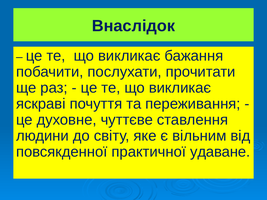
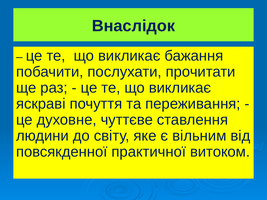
удаване: удаване -> витоком
